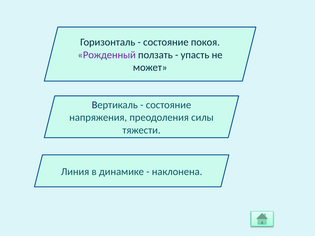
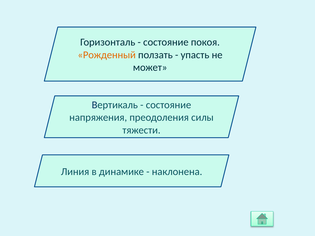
Рожденный colour: purple -> orange
